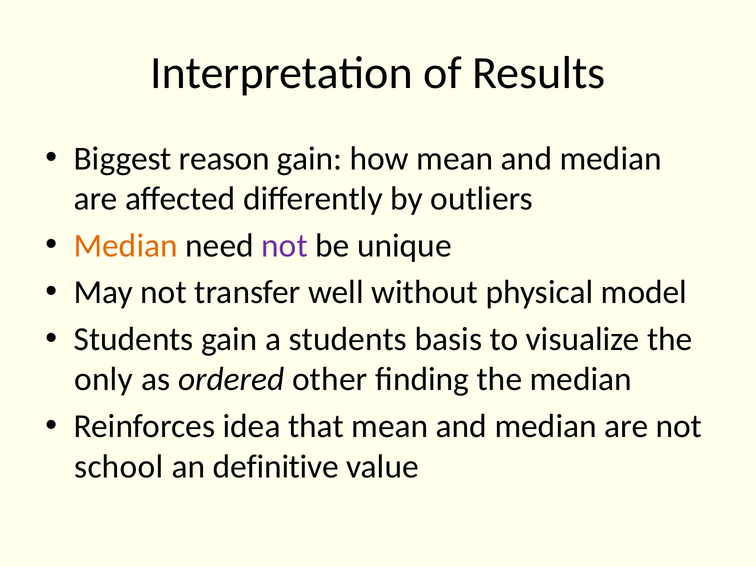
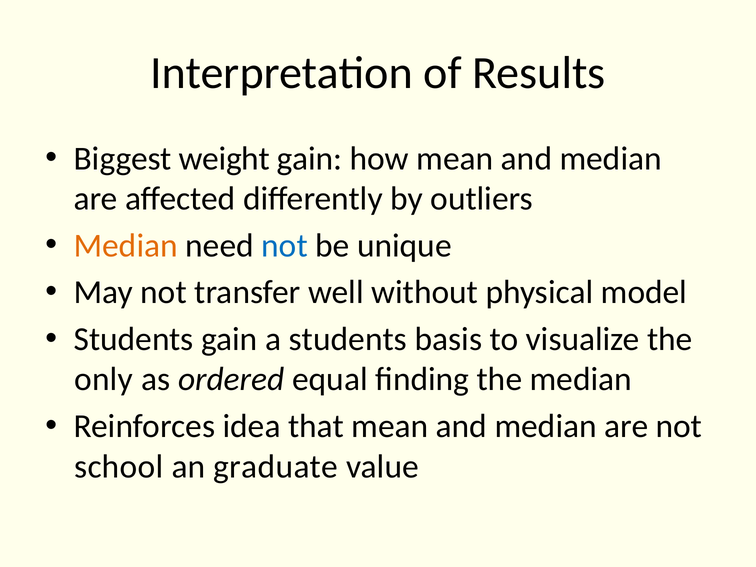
reason: reason -> weight
not at (285, 246) colour: purple -> blue
other: other -> equal
definitive: definitive -> graduate
